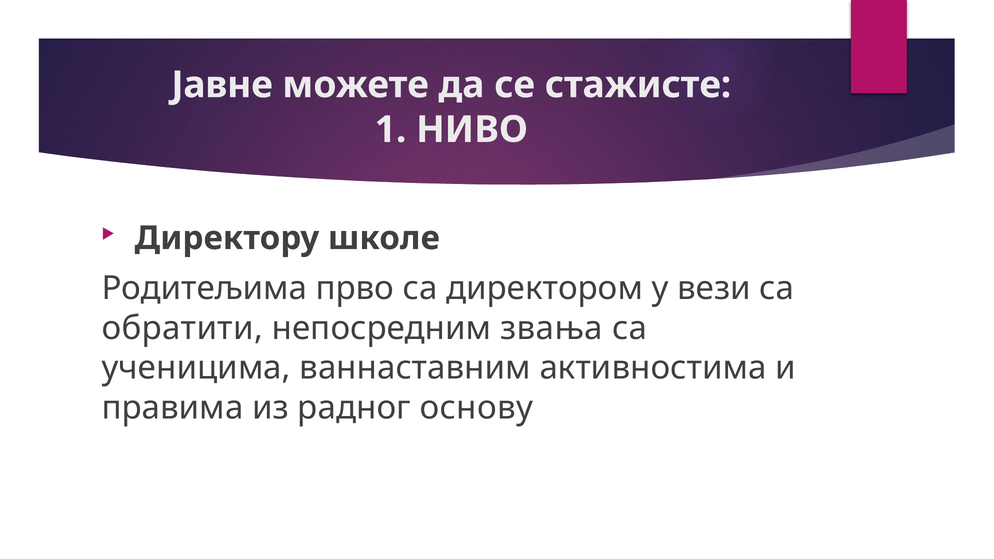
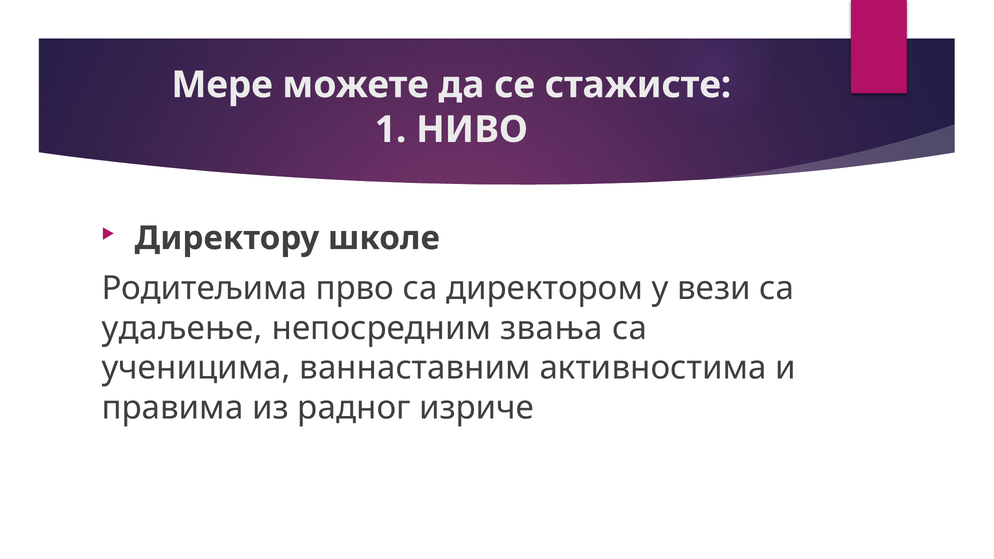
Јавне: Јавне -> Мере
обратити: обратити -> удаљење
основу: основу -> изриче
